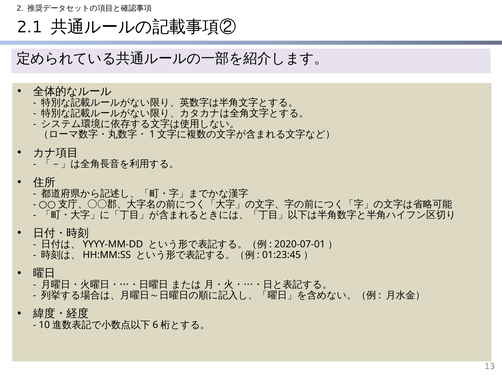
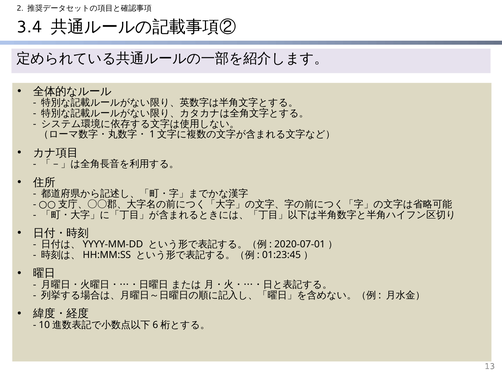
2.1: 2.1 -> 3.4
